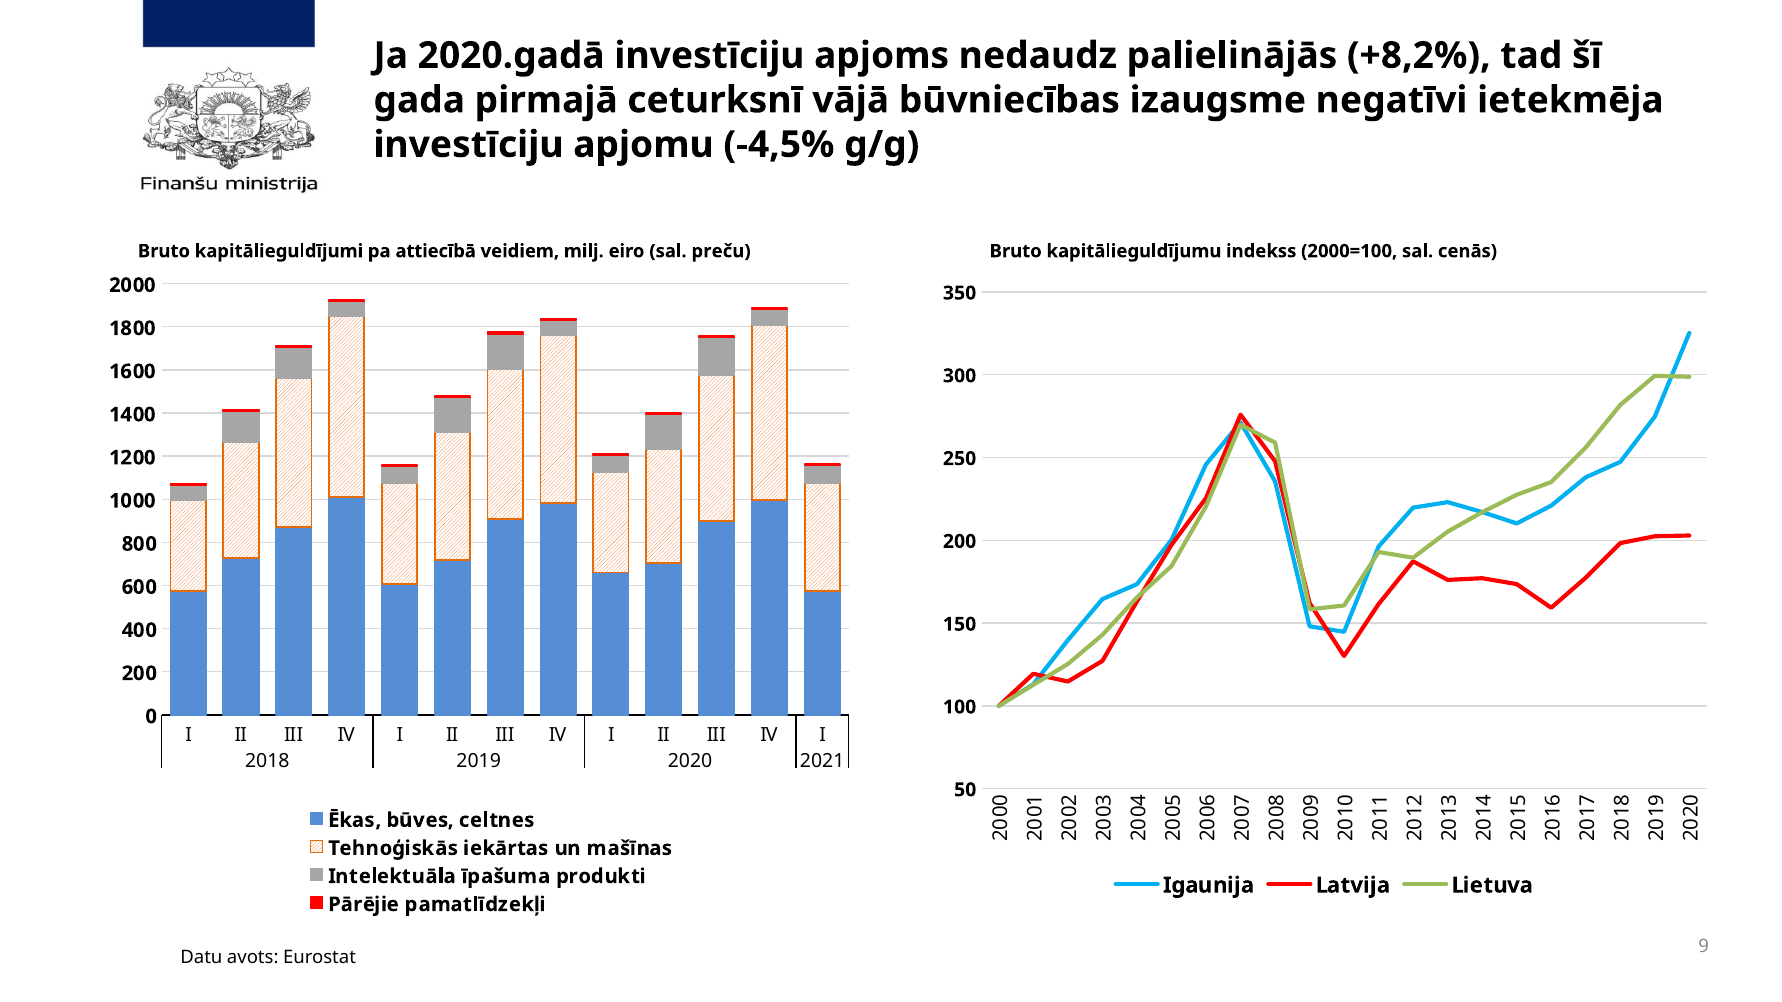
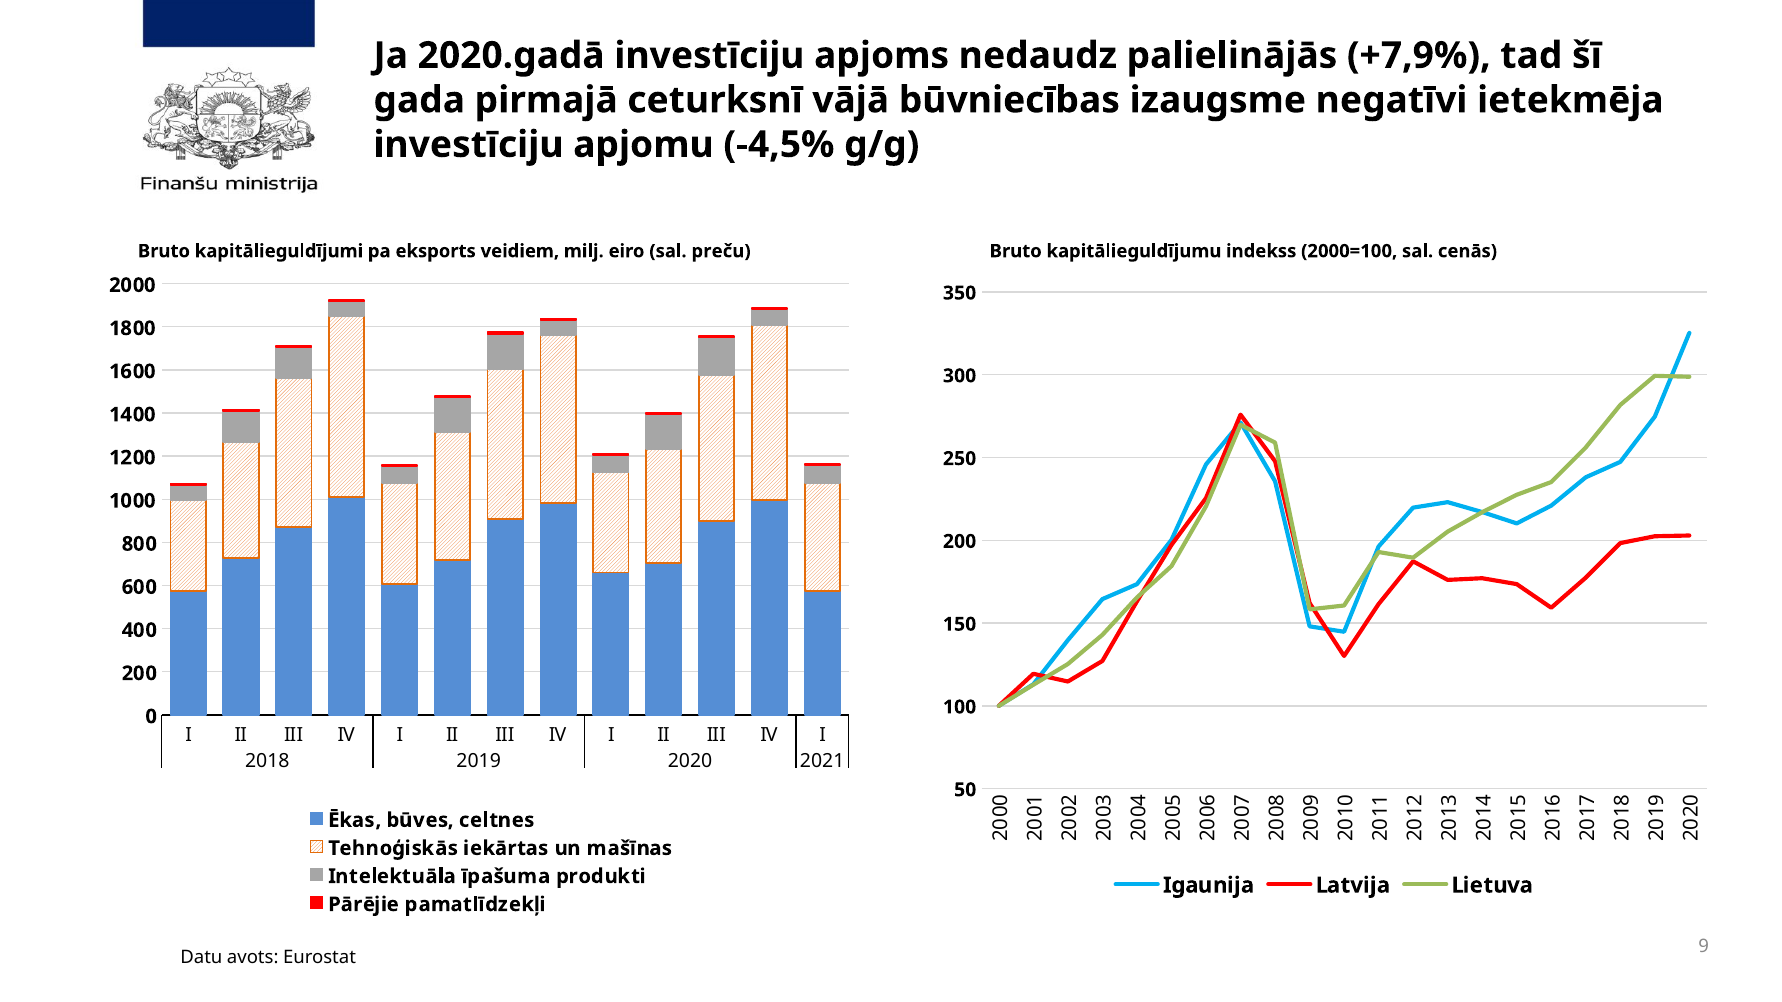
+8,2%: +8,2% -> +7,9%
attiecībā: attiecībā -> eksports
